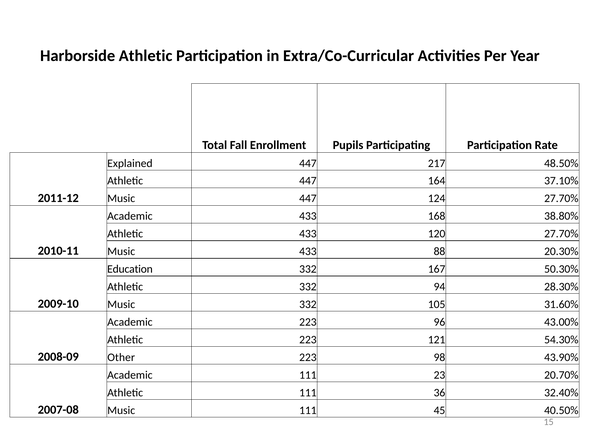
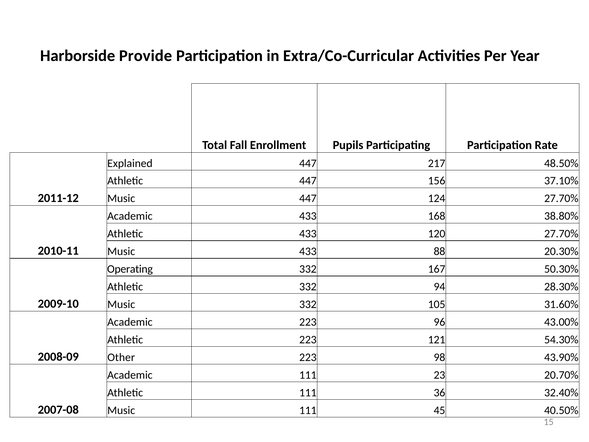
Harborside Athletic: Athletic -> Provide
164: 164 -> 156
Education: Education -> Operating
